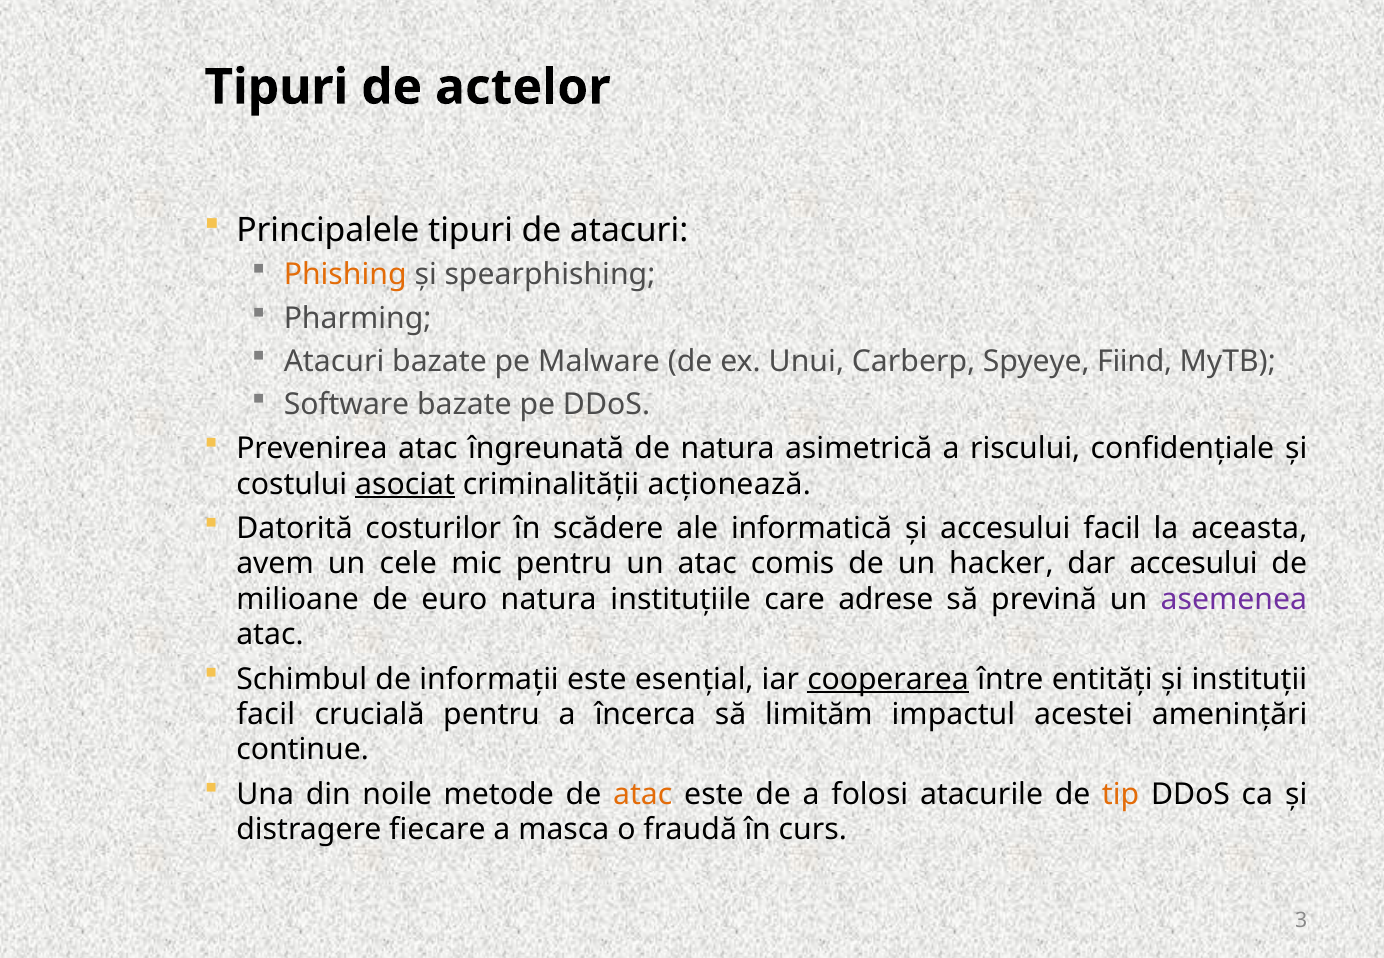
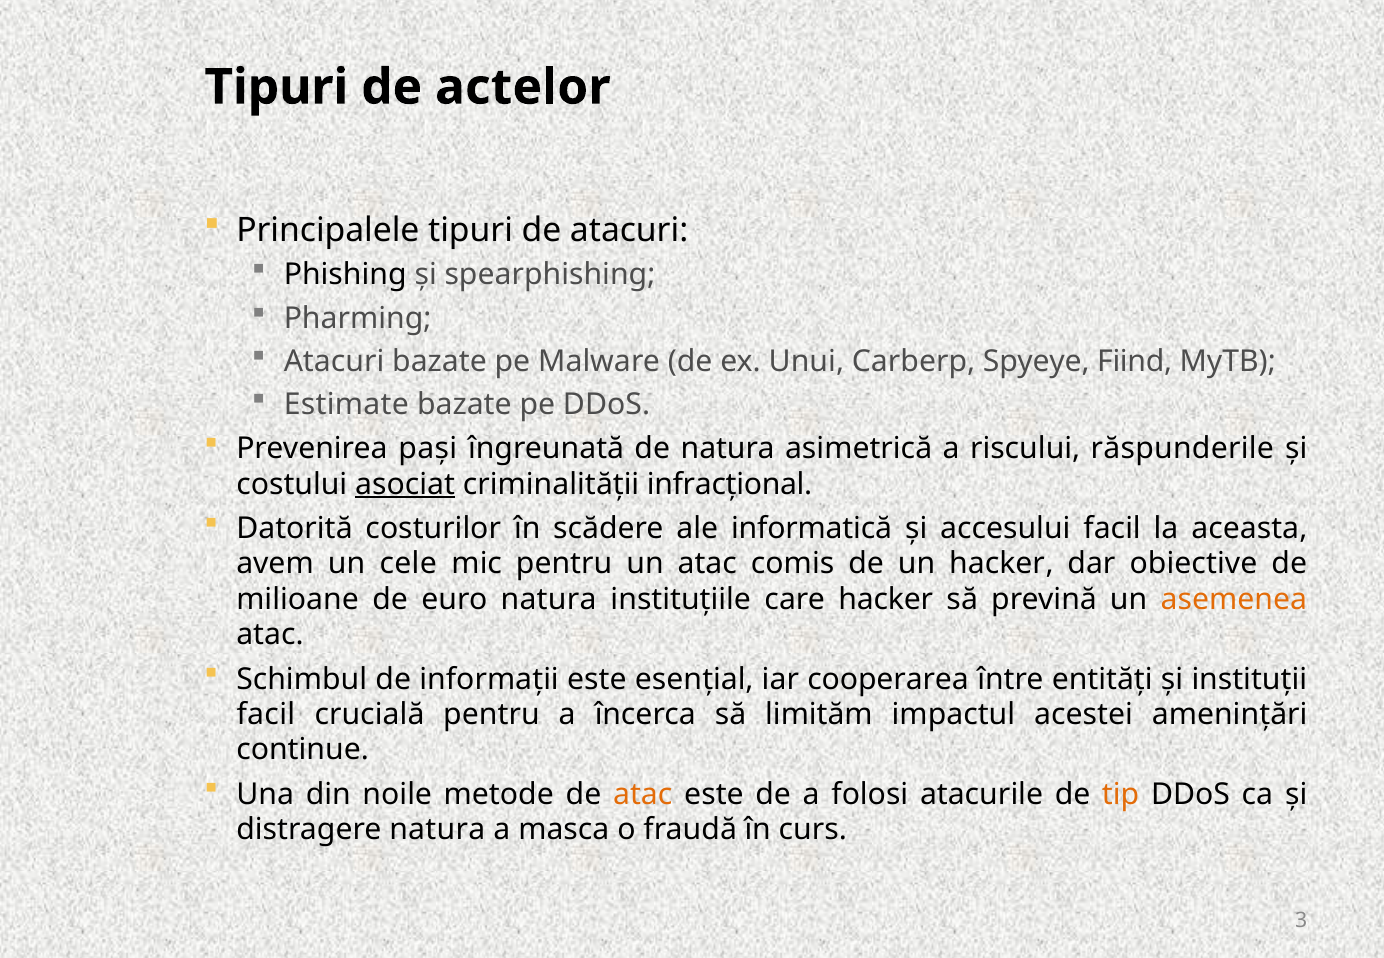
Phishing colour: orange -> black
Software: Software -> Estimate
Prevenirea atac: atac -> pași
confidențiale: confidențiale -> răspunderile
acționează: acționează -> infracțional
dar accesului: accesului -> obiective
care adrese: adrese -> hacker
asemenea colour: purple -> orange
cooperarea underline: present -> none
distragere fiecare: fiecare -> natura
